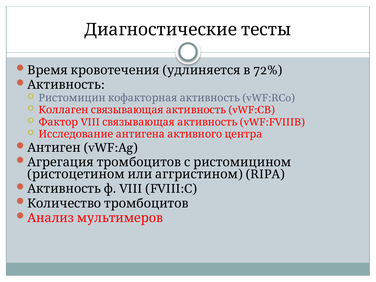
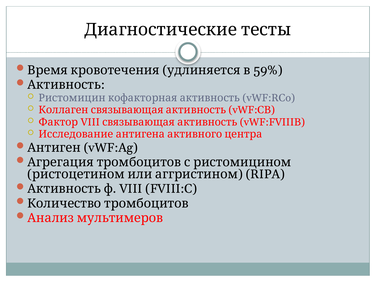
72%: 72% -> 59%
